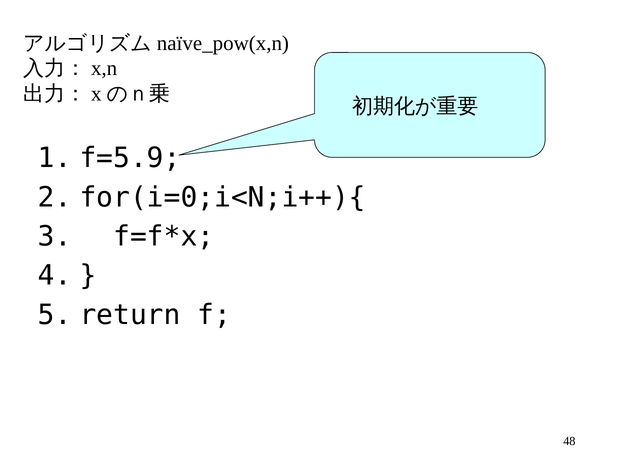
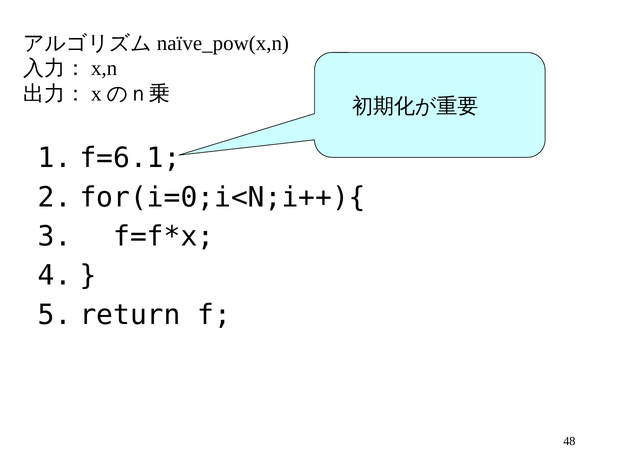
f=5.9: f=5.9 -> f=6.1
